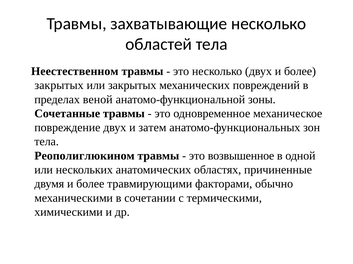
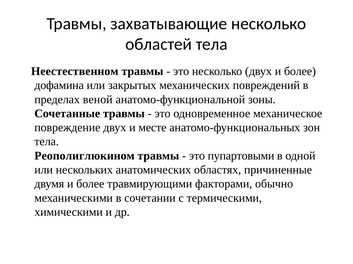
закрытых at (59, 86): закрытых -> дофамина
затем: затем -> месте
возвышенное: возвышенное -> пупартовыми
